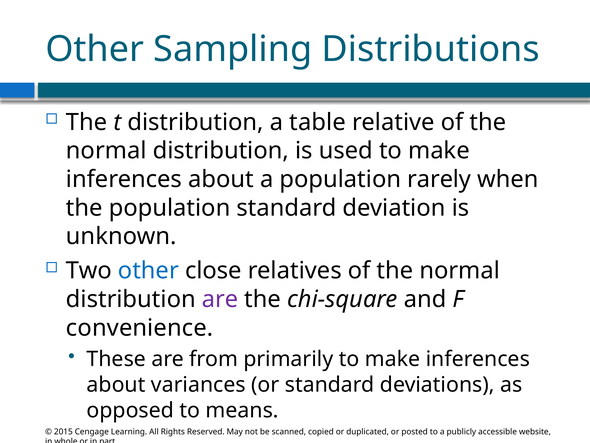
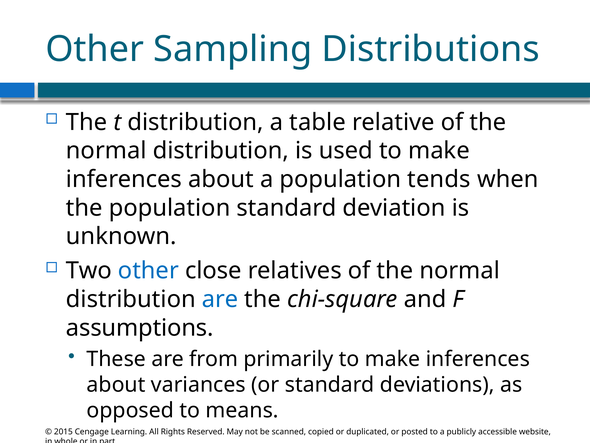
rarely: rarely -> tends
are at (220, 299) colour: purple -> blue
convenience: convenience -> assumptions
